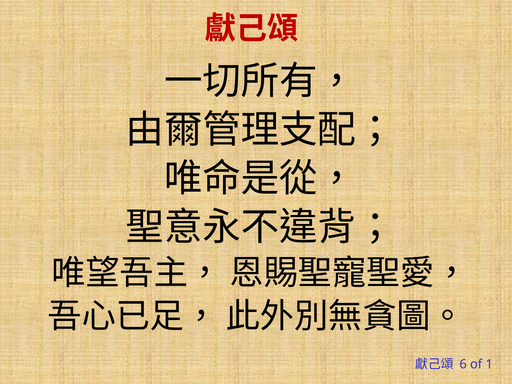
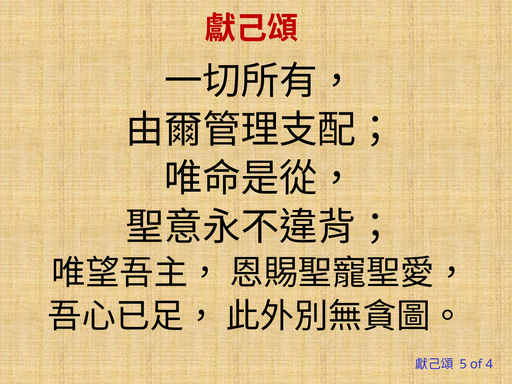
6: 6 -> 5
1: 1 -> 4
